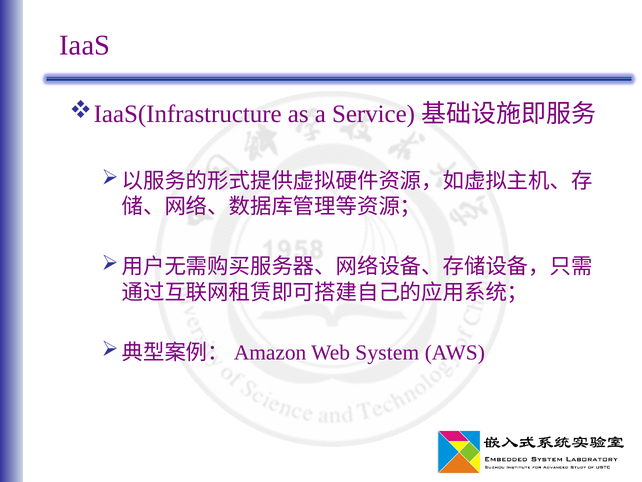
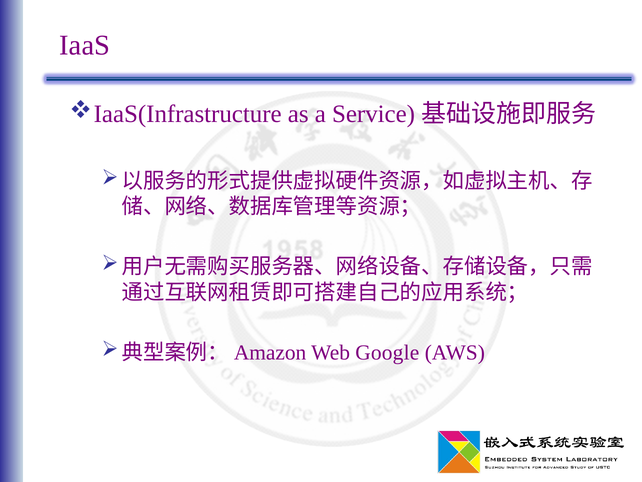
System: System -> Google
